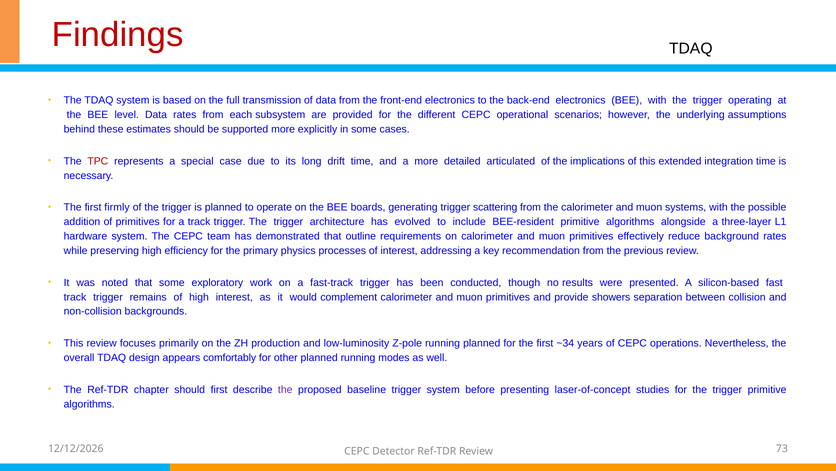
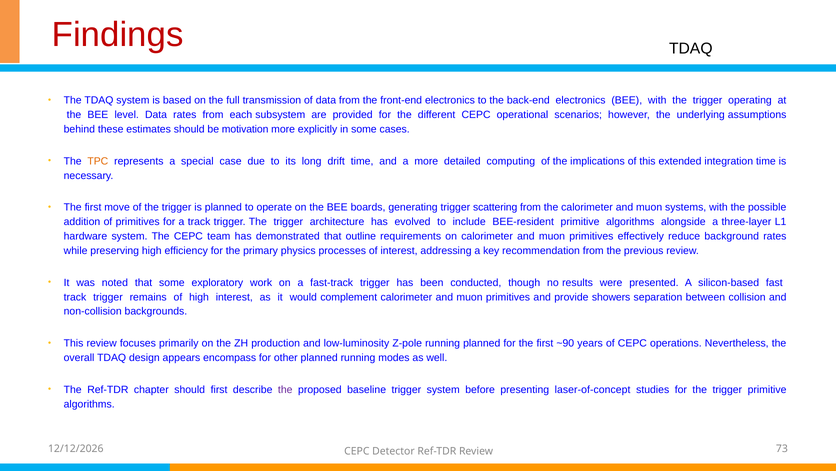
supported: supported -> motivation
TPC colour: red -> orange
articulated: articulated -> computing
firmly: firmly -> move
~34: ~34 -> ~90
comfortably: comfortably -> encompass
